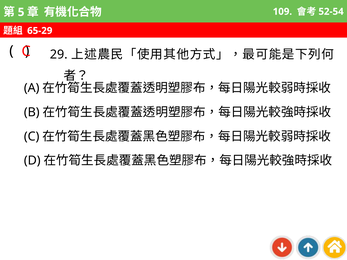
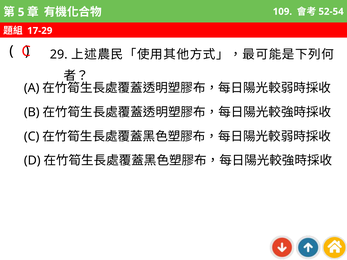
65-29: 65-29 -> 17-29
